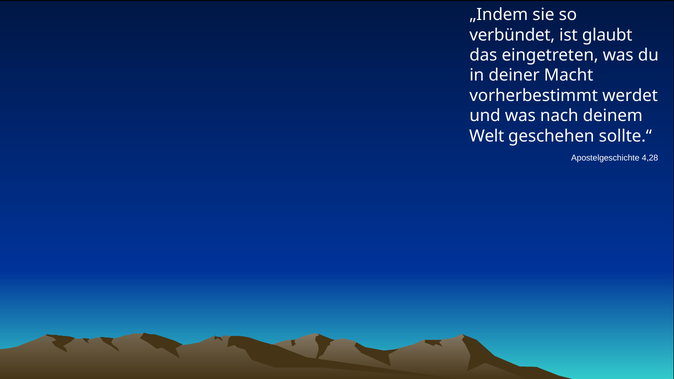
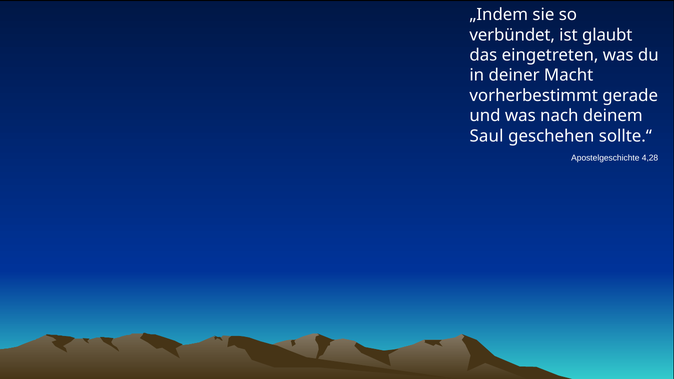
werdet: werdet -> gerade
Welt: Welt -> Saul
